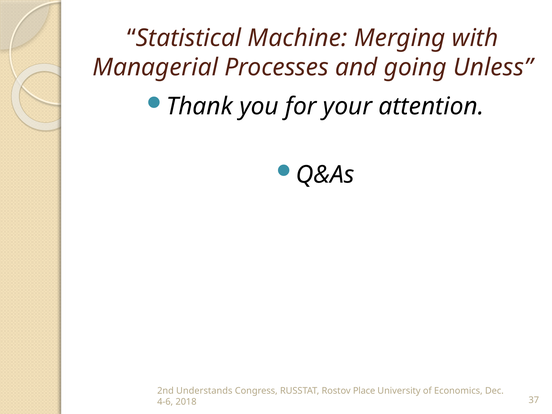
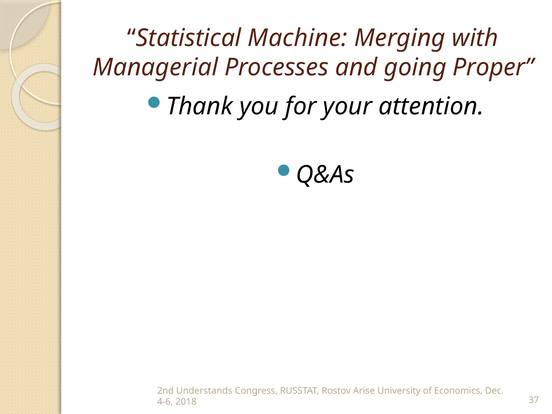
Unless: Unless -> Proper
Place: Place -> Arise
